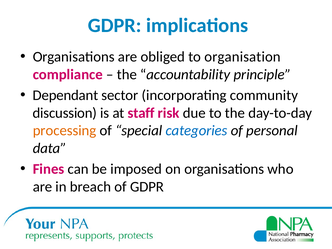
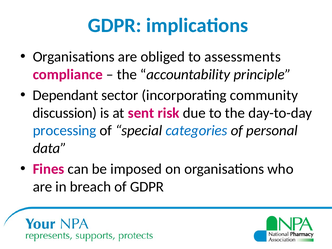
organisation: organisation -> assessments
staff: staff -> sent
processing colour: orange -> blue
